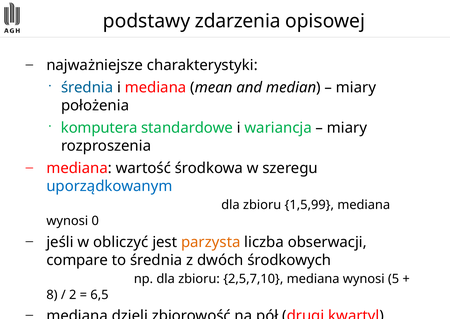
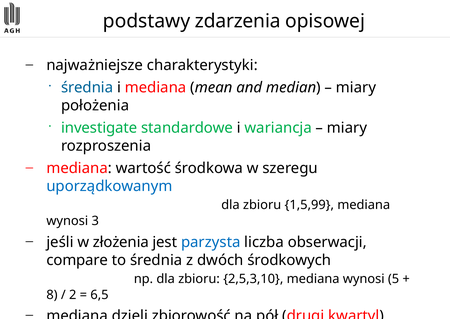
komputera: komputera -> investigate
0: 0 -> 3
obliczyć: obliczyć -> złożenia
parzysta colour: orange -> blue
2,5,7,10: 2,5,7,10 -> 2,5,3,10
